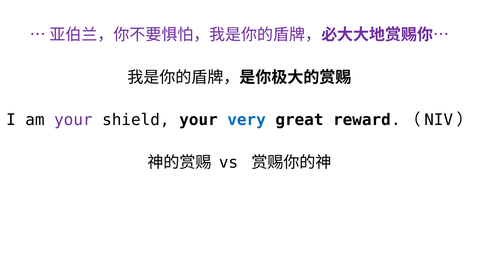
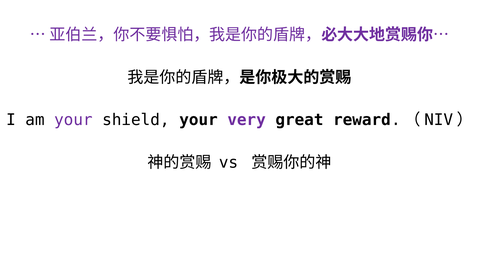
very colour: blue -> purple
